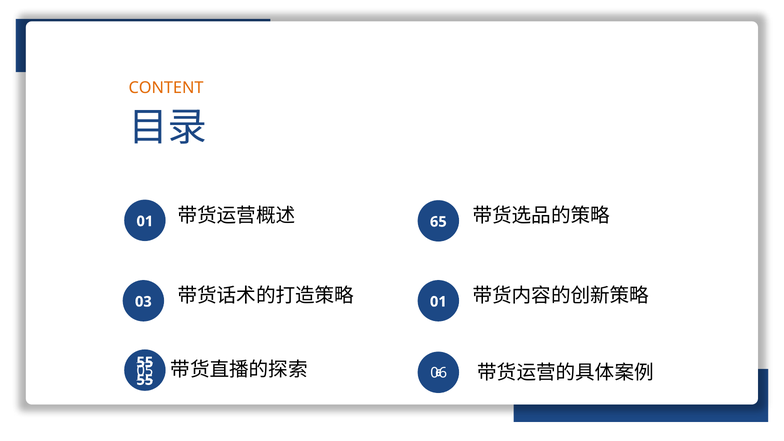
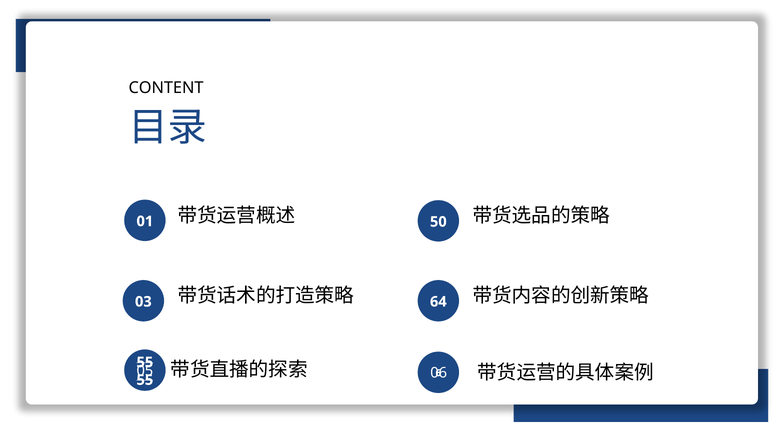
CONTENT colour: orange -> black
65: 65 -> 50
01 at (438, 302): 01 -> 64
